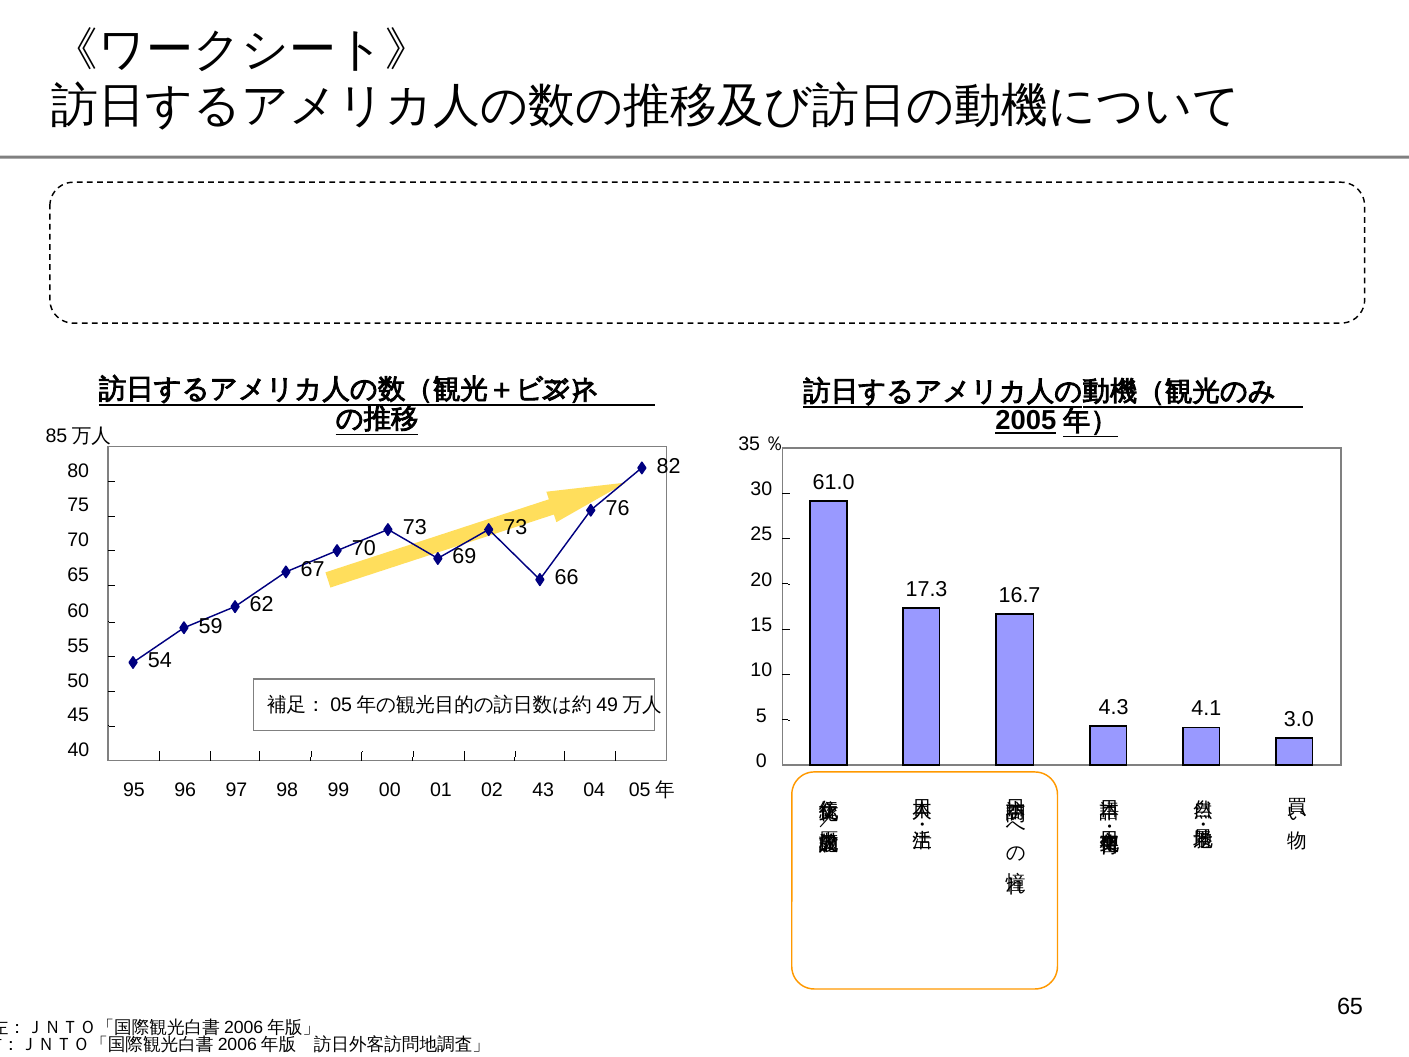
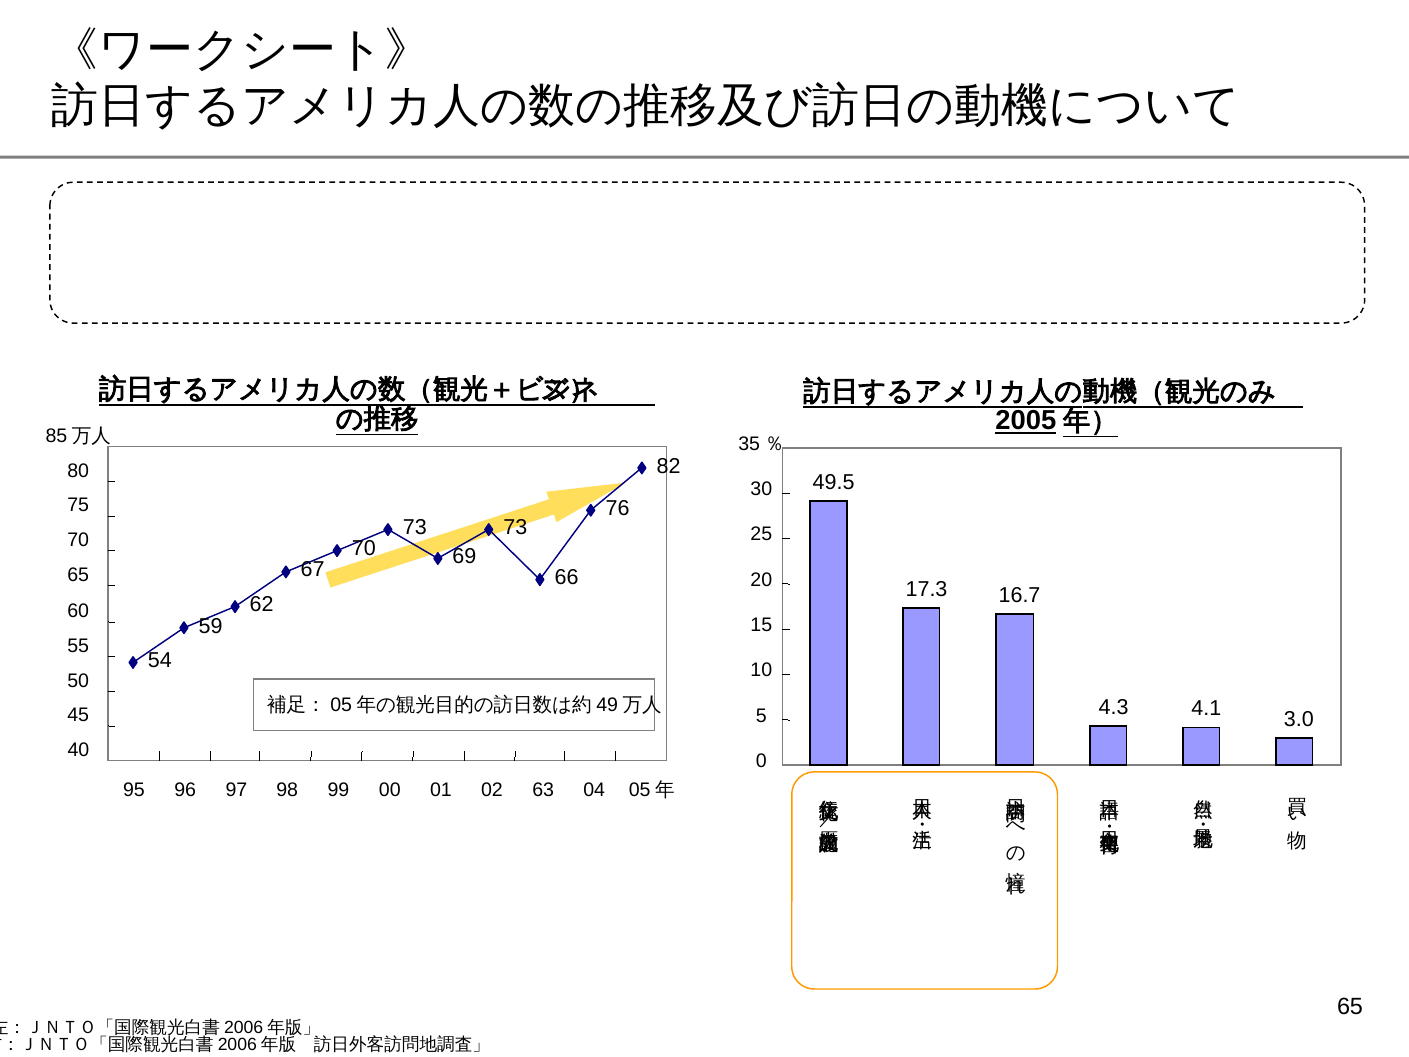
61.0: 61.0 -> 49.5
43: 43 -> 63
